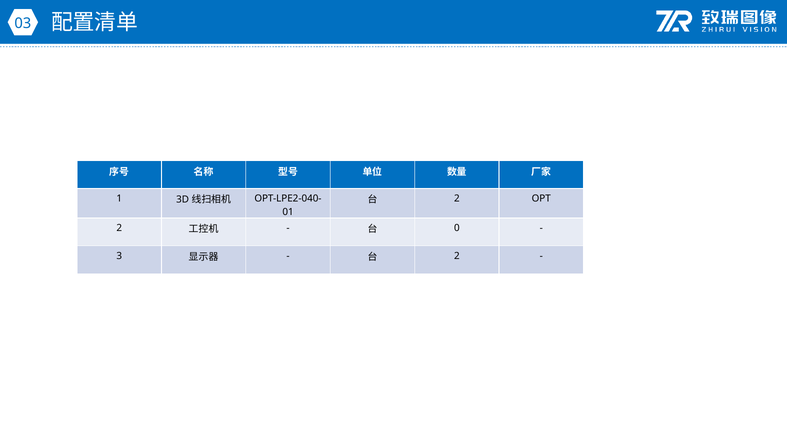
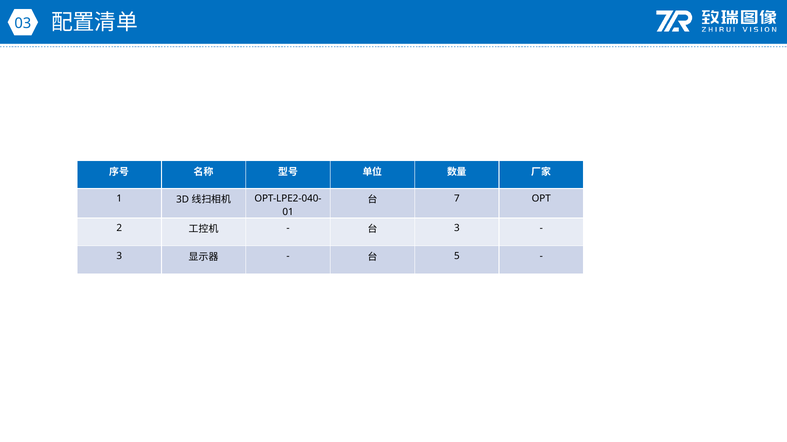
2 at (457, 199): 2 -> 7
0 at (457, 229): 0 -> 3
2 at (457, 256): 2 -> 5
